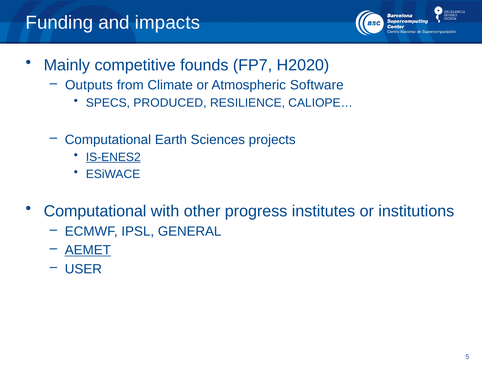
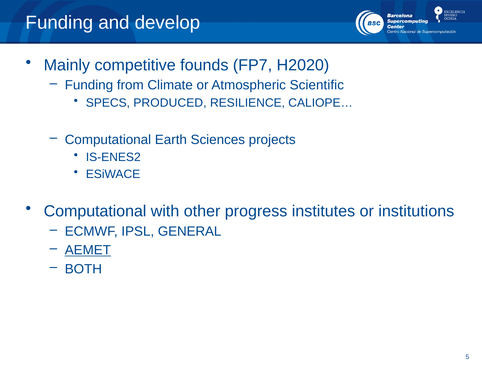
impacts: impacts -> develop
Outputs at (89, 85): Outputs -> Funding
Software: Software -> Scientific
IS-ENES2 underline: present -> none
USER: USER -> BOTH
